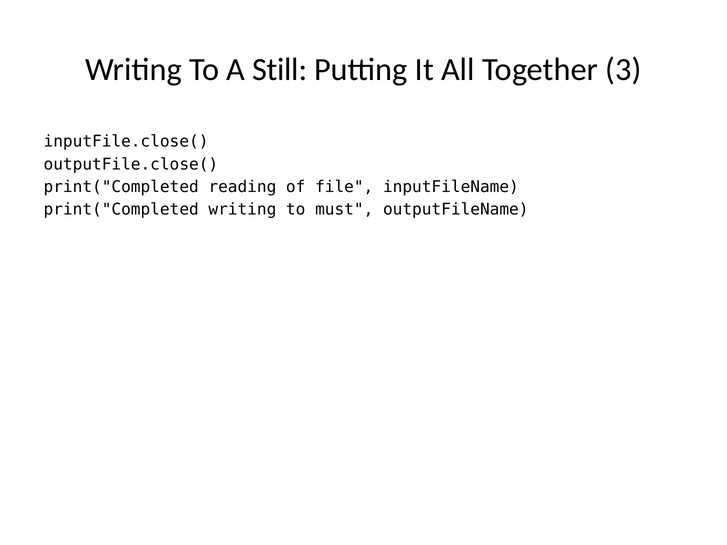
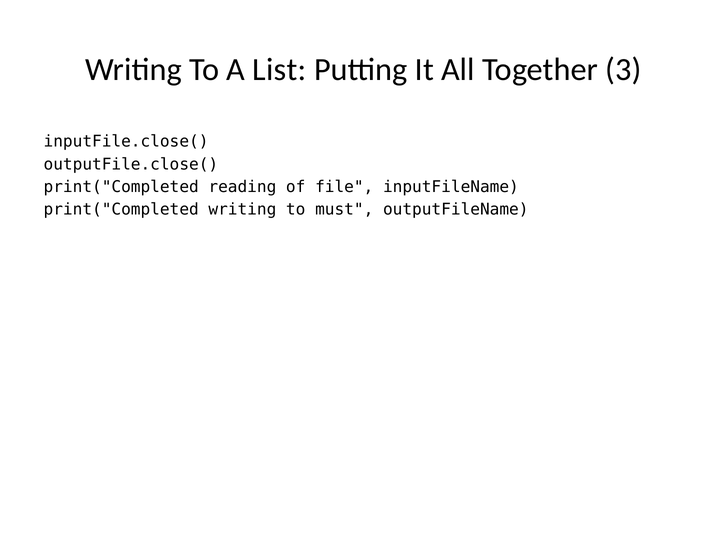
Still: Still -> List
